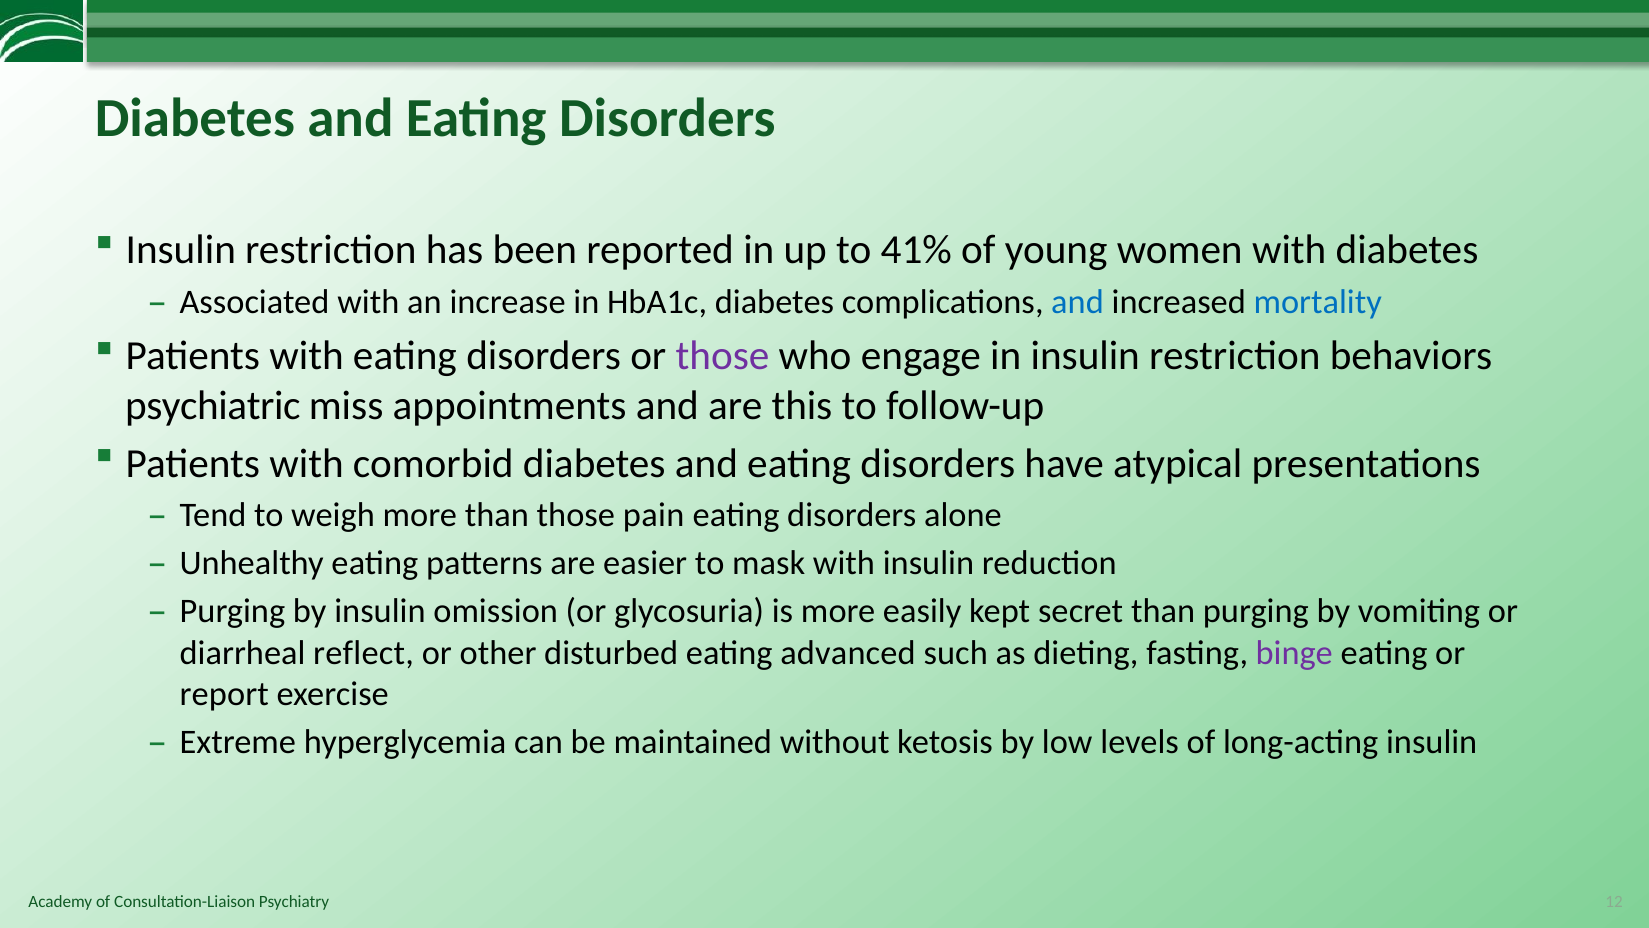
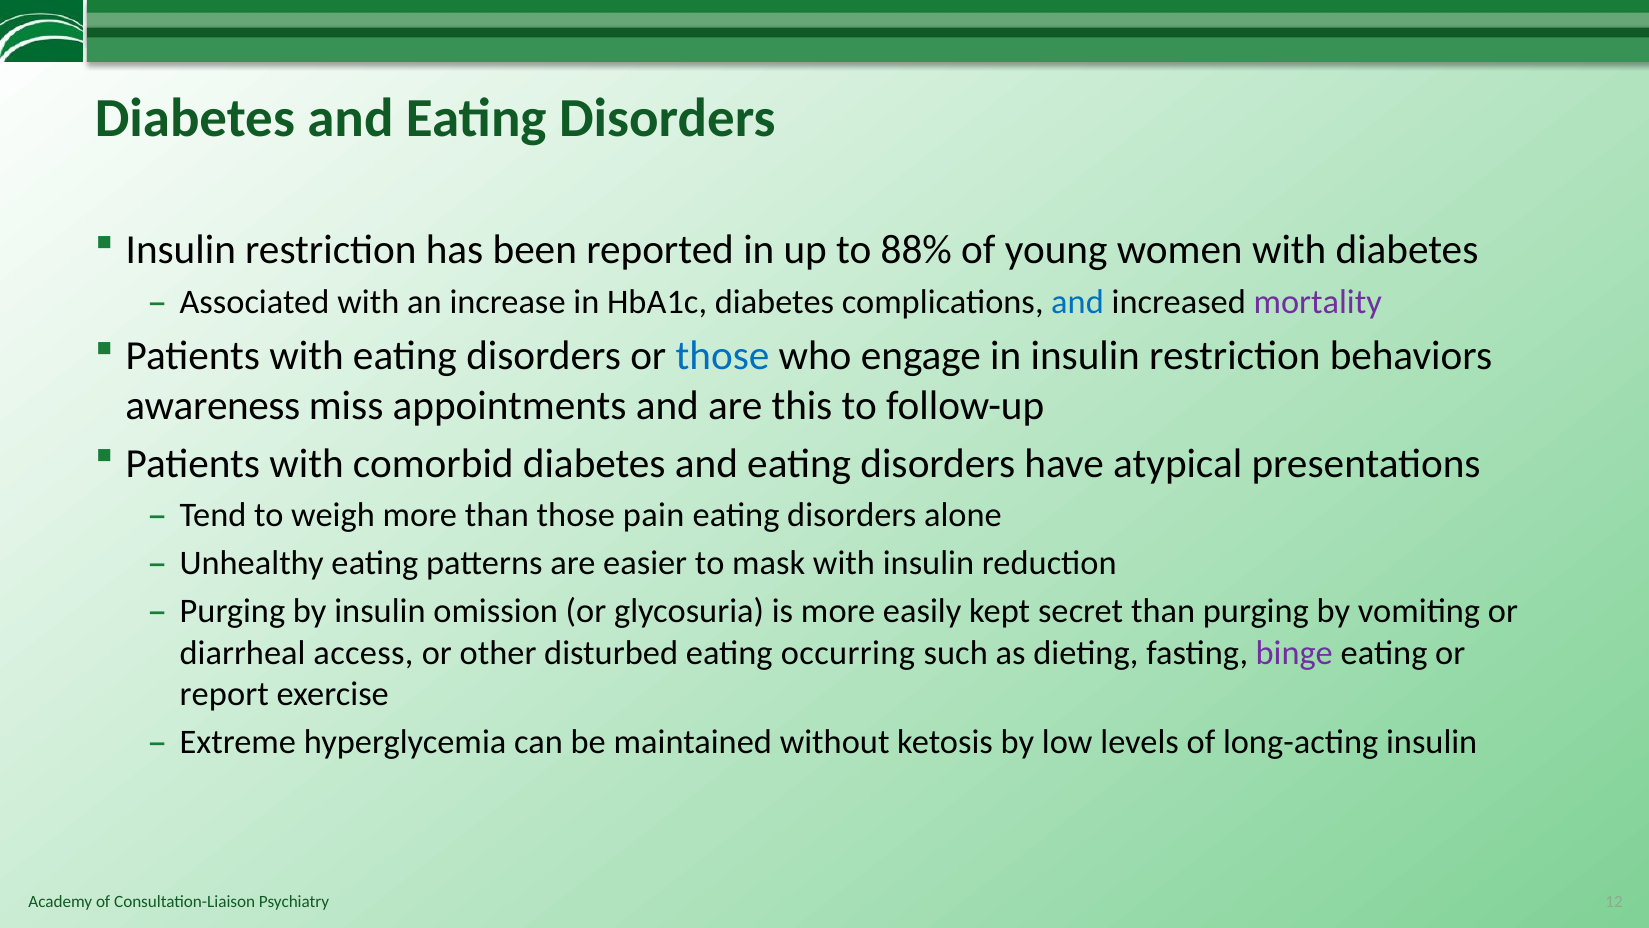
41%: 41% -> 88%
mortality colour: blue -> purple
those at (723, 356) colour: purple -> blue
psychiatric: psychiatric -> awareness
reflect: reflect -> access
advanced: advanced -> occurring
